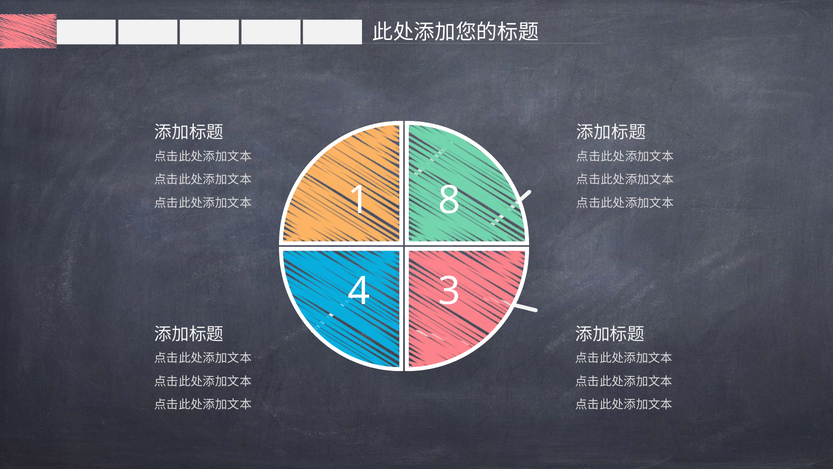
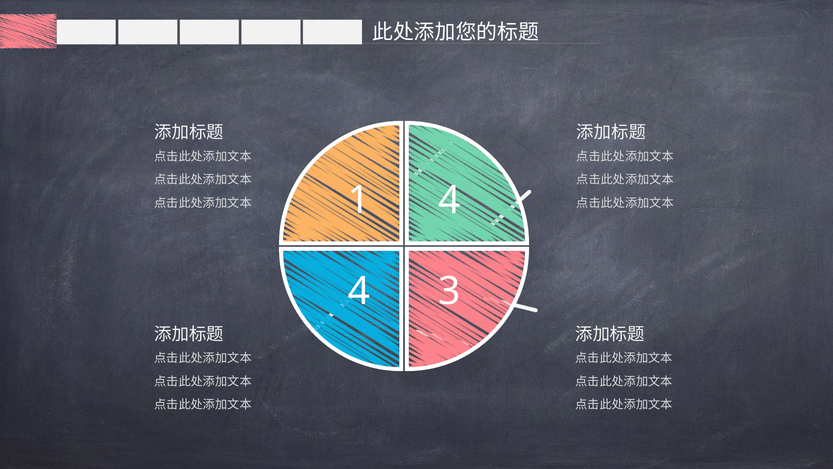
1 8: 8 -> 4
